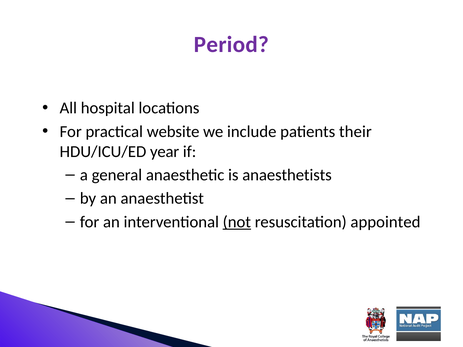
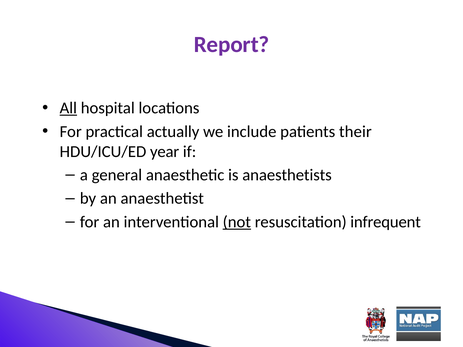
Period: Period -> Report
All underline: none -> present
website: website -> actually
appointed: appointed -> infrequent
